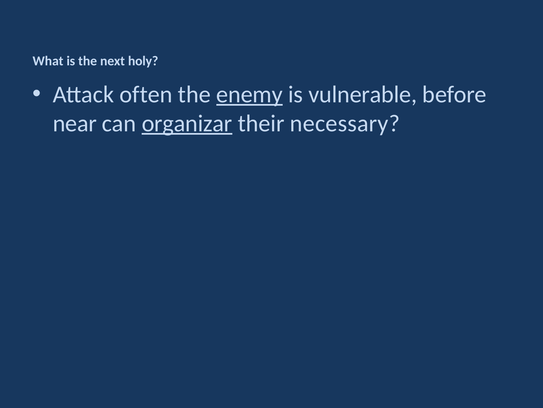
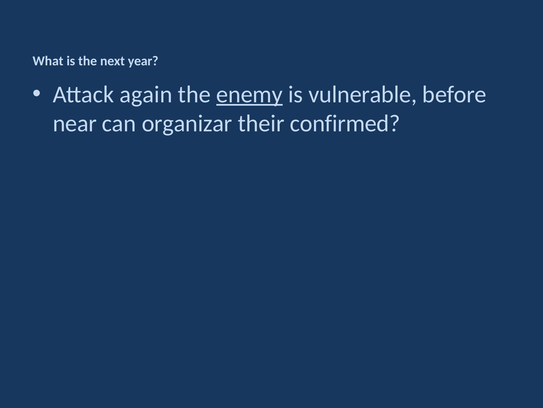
holy: holy -> year
often: often -> again
organizar underline: present -> none
necessary: necessary -> confirmed
